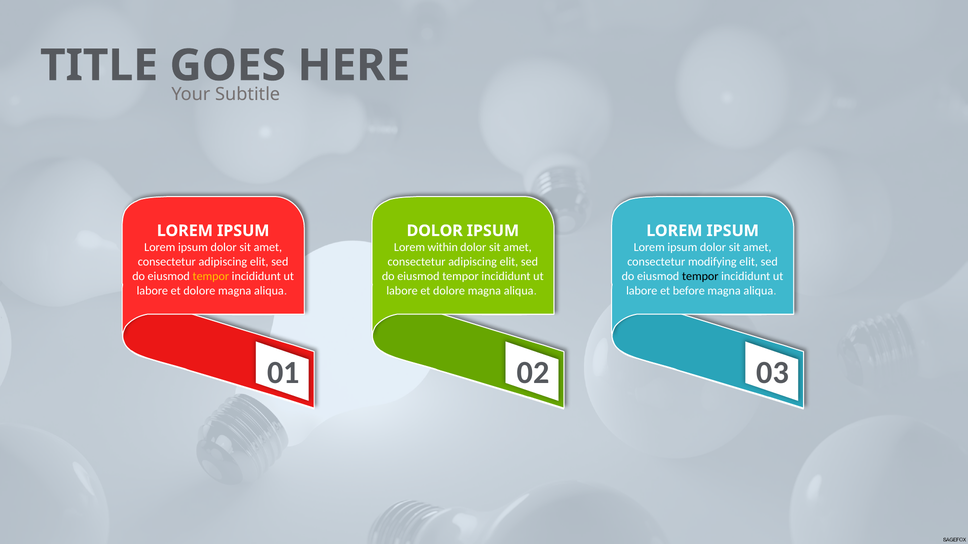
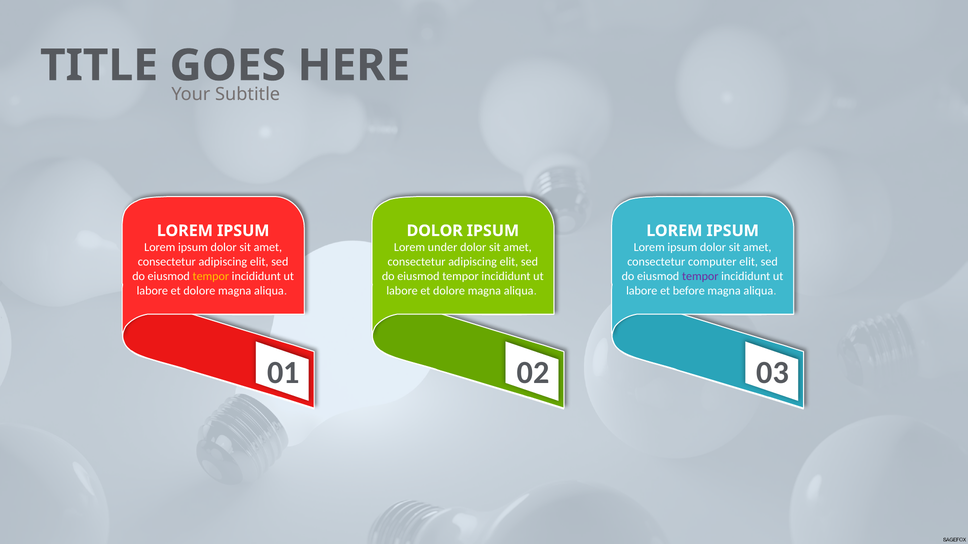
within: within -> under
modifying: modifying -> computer
tempor at (700, 277) colour: black -> purple
